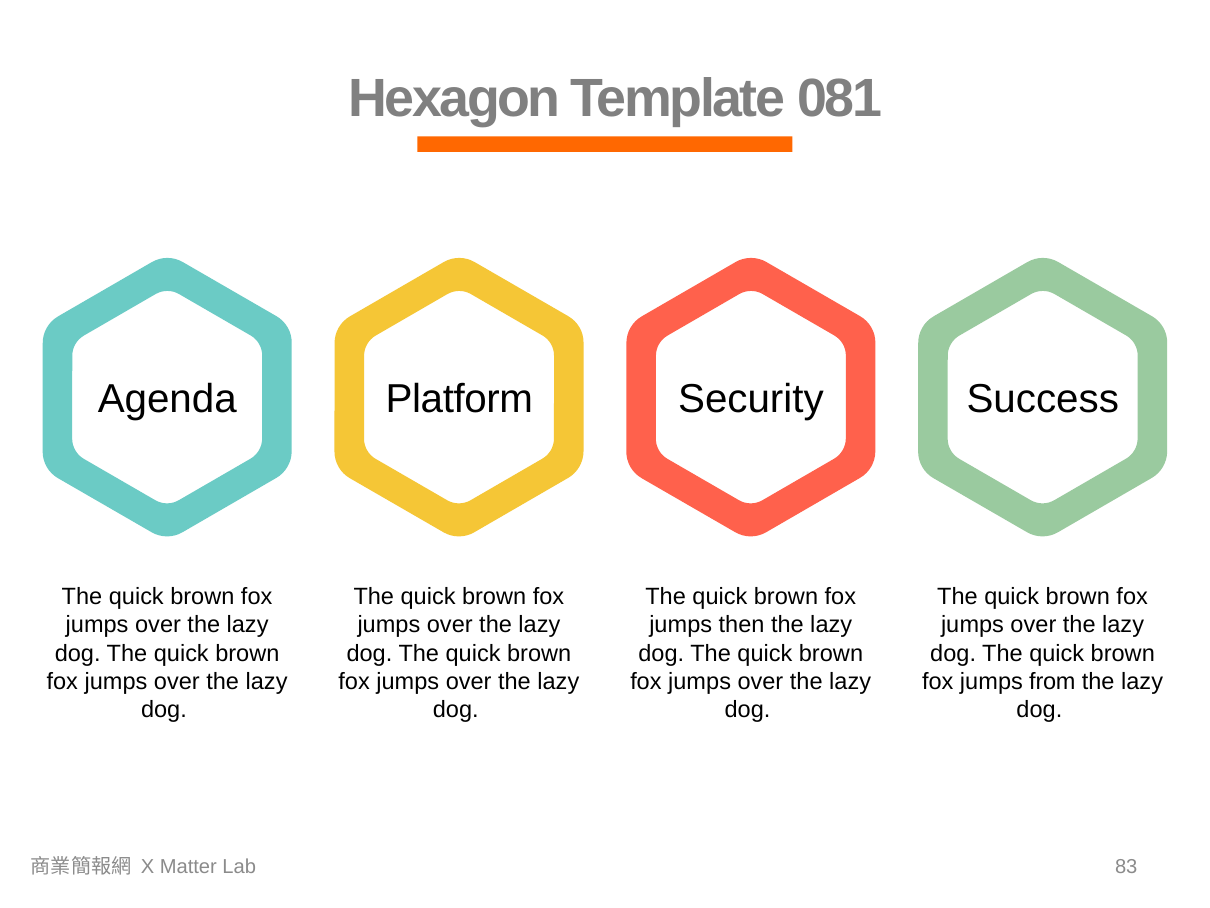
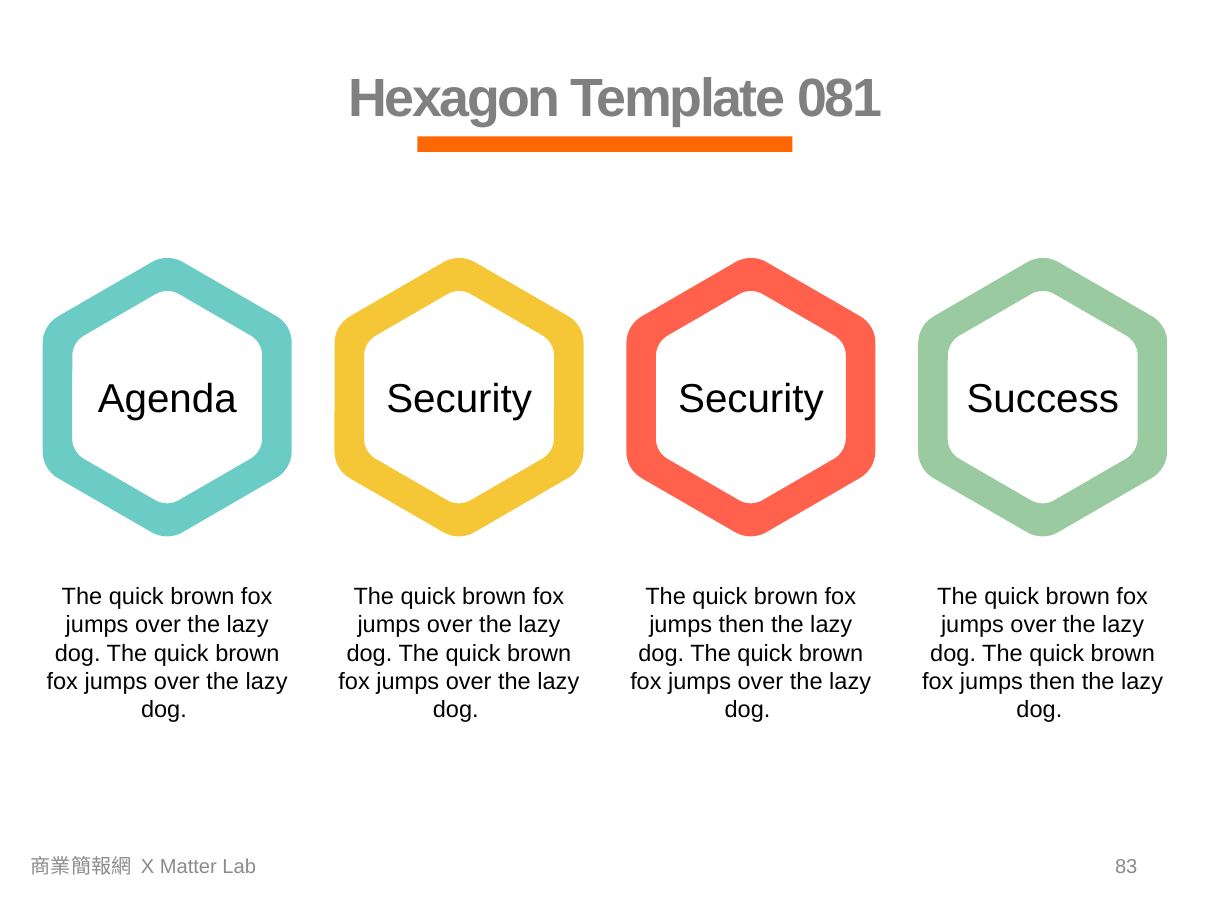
Agenda Platform: Platform -> Security
from at (1052, 681): from -> then
